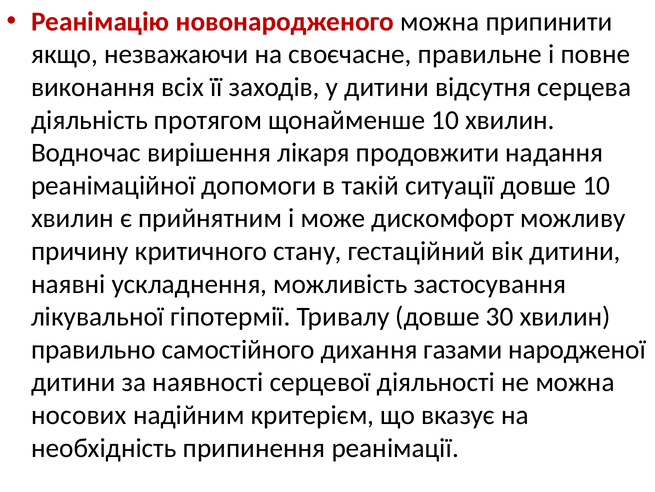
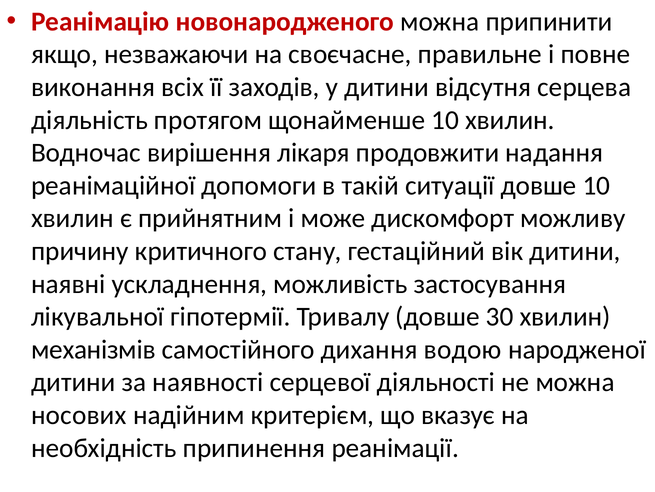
правильно: правильно -> механізмів
газами: газами -> водою
